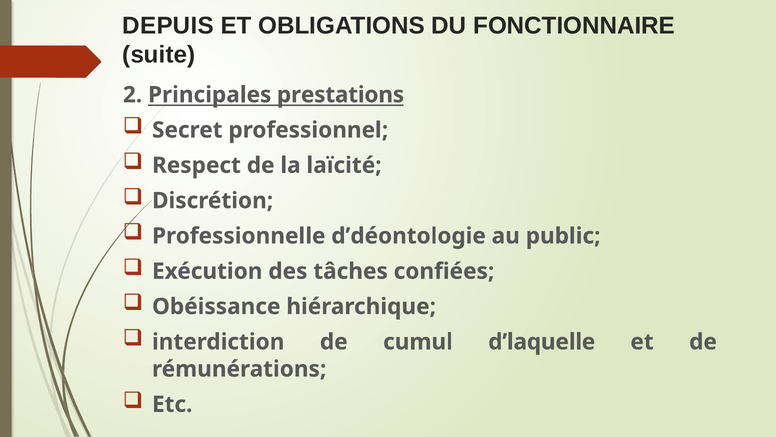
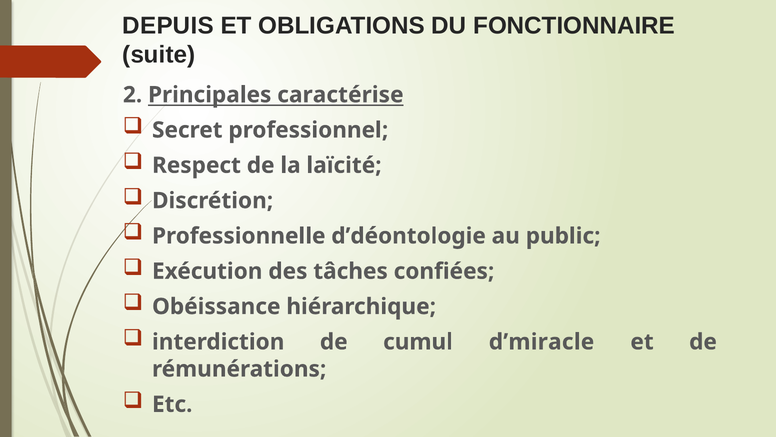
prestations: prestations -> caractérise
d’laquelle: d’laquelle -> d’miracle
